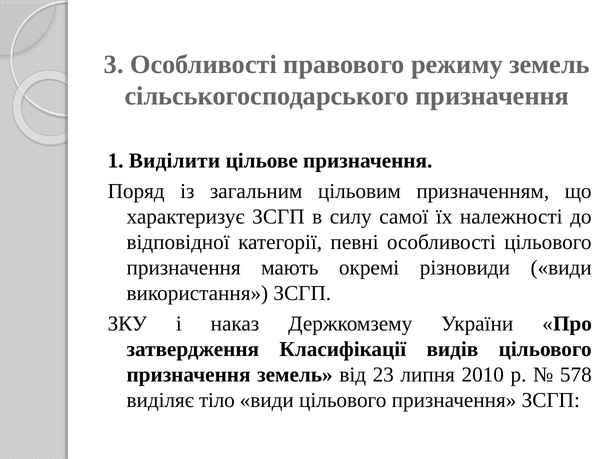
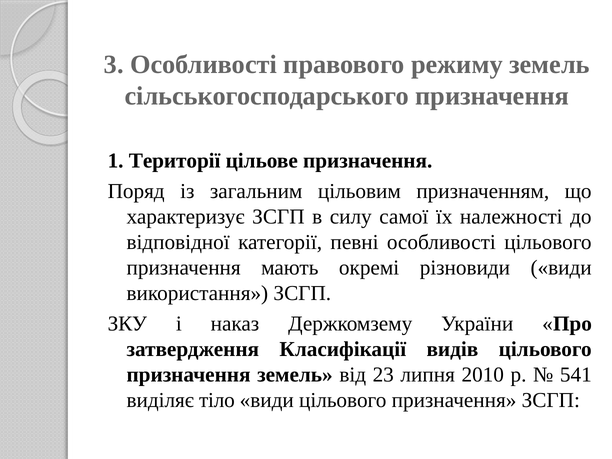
Виділити: Виділити -> Території
578: 578 -> 541
